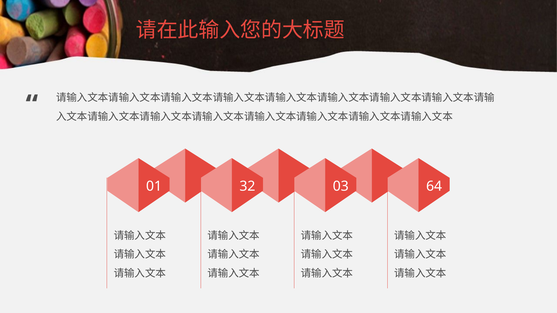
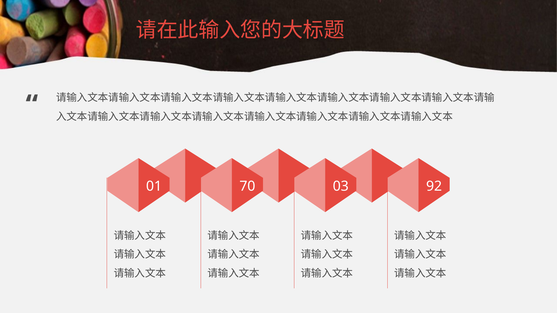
32: 32 -> 70
64: 64 -> 92
